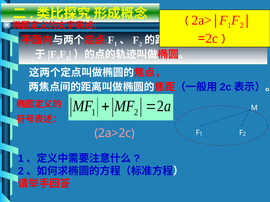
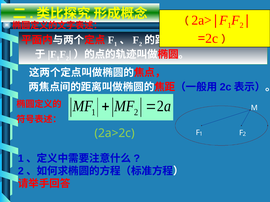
2a>2c colour: pink -> light green
